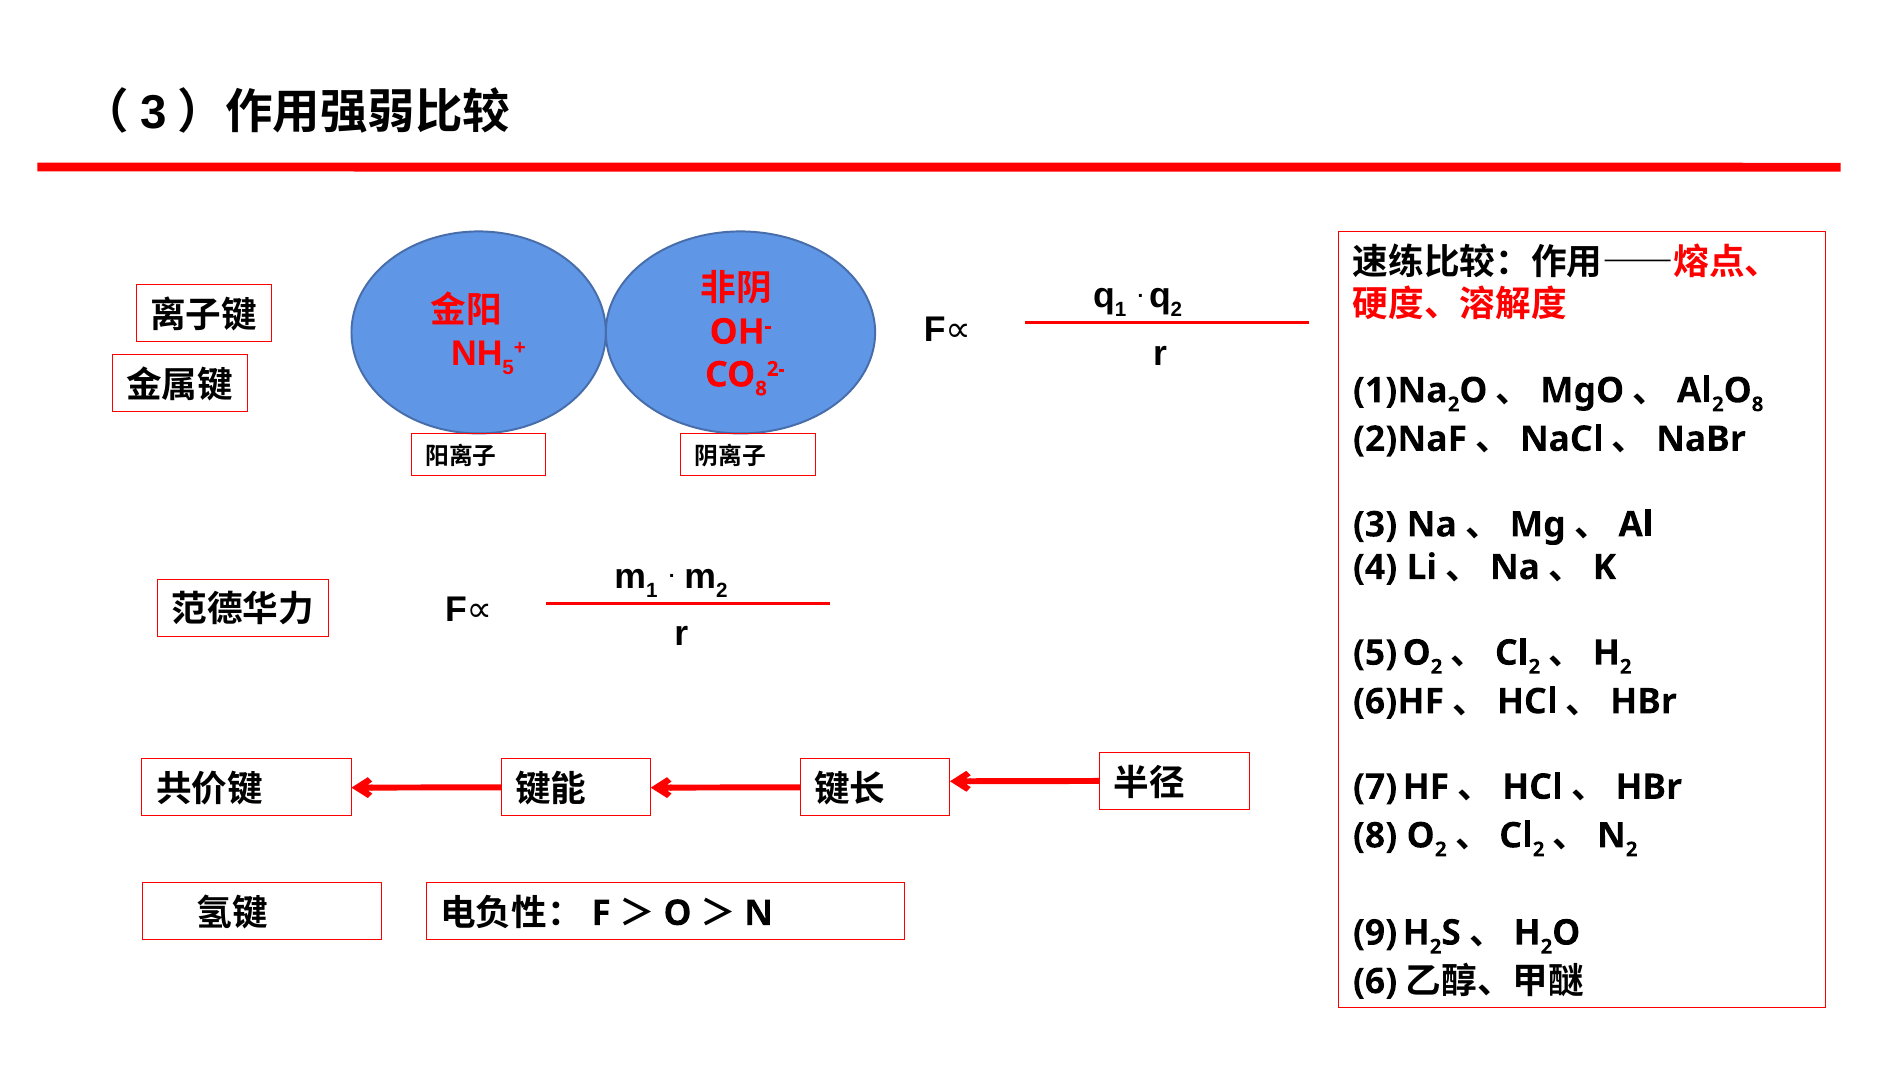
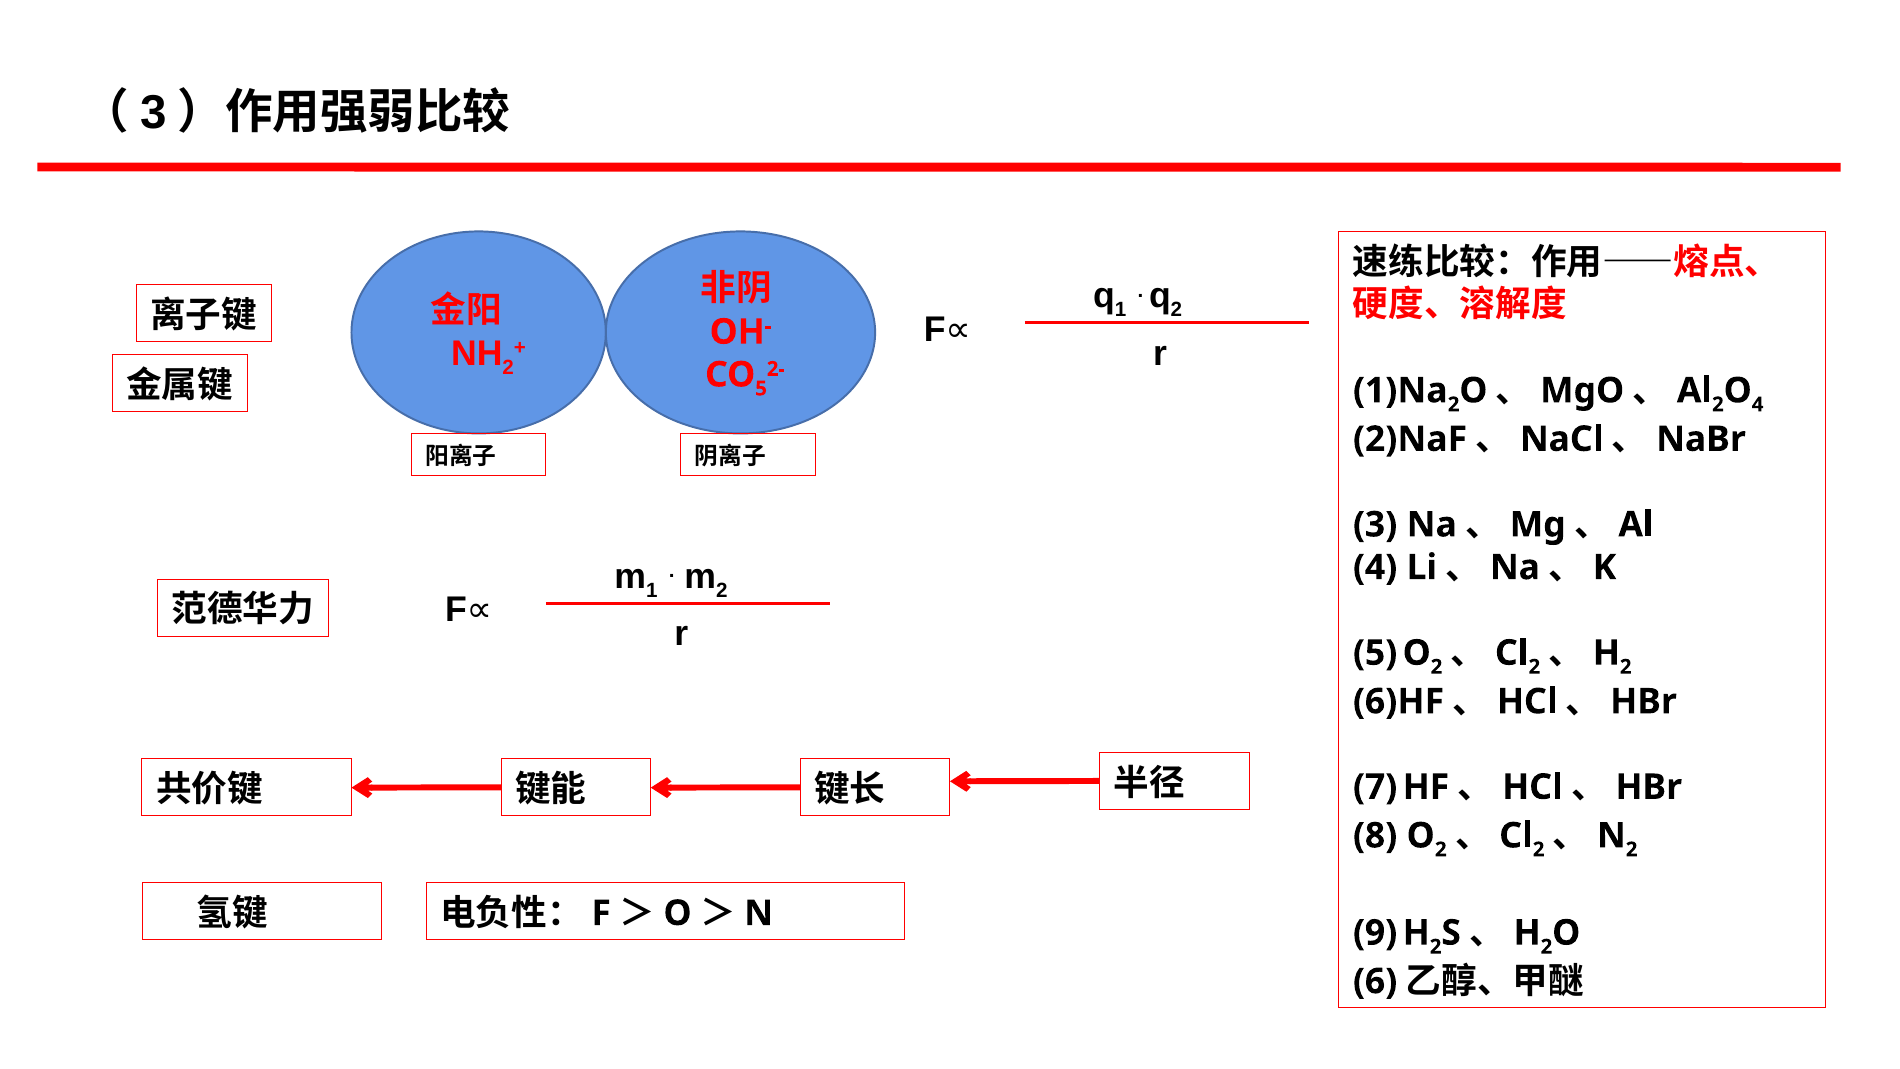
5 at (508, 367): 5 -> 2
8 at (761, 389): 8 -> 5
8 at (1758, 404): 8 -> 4
